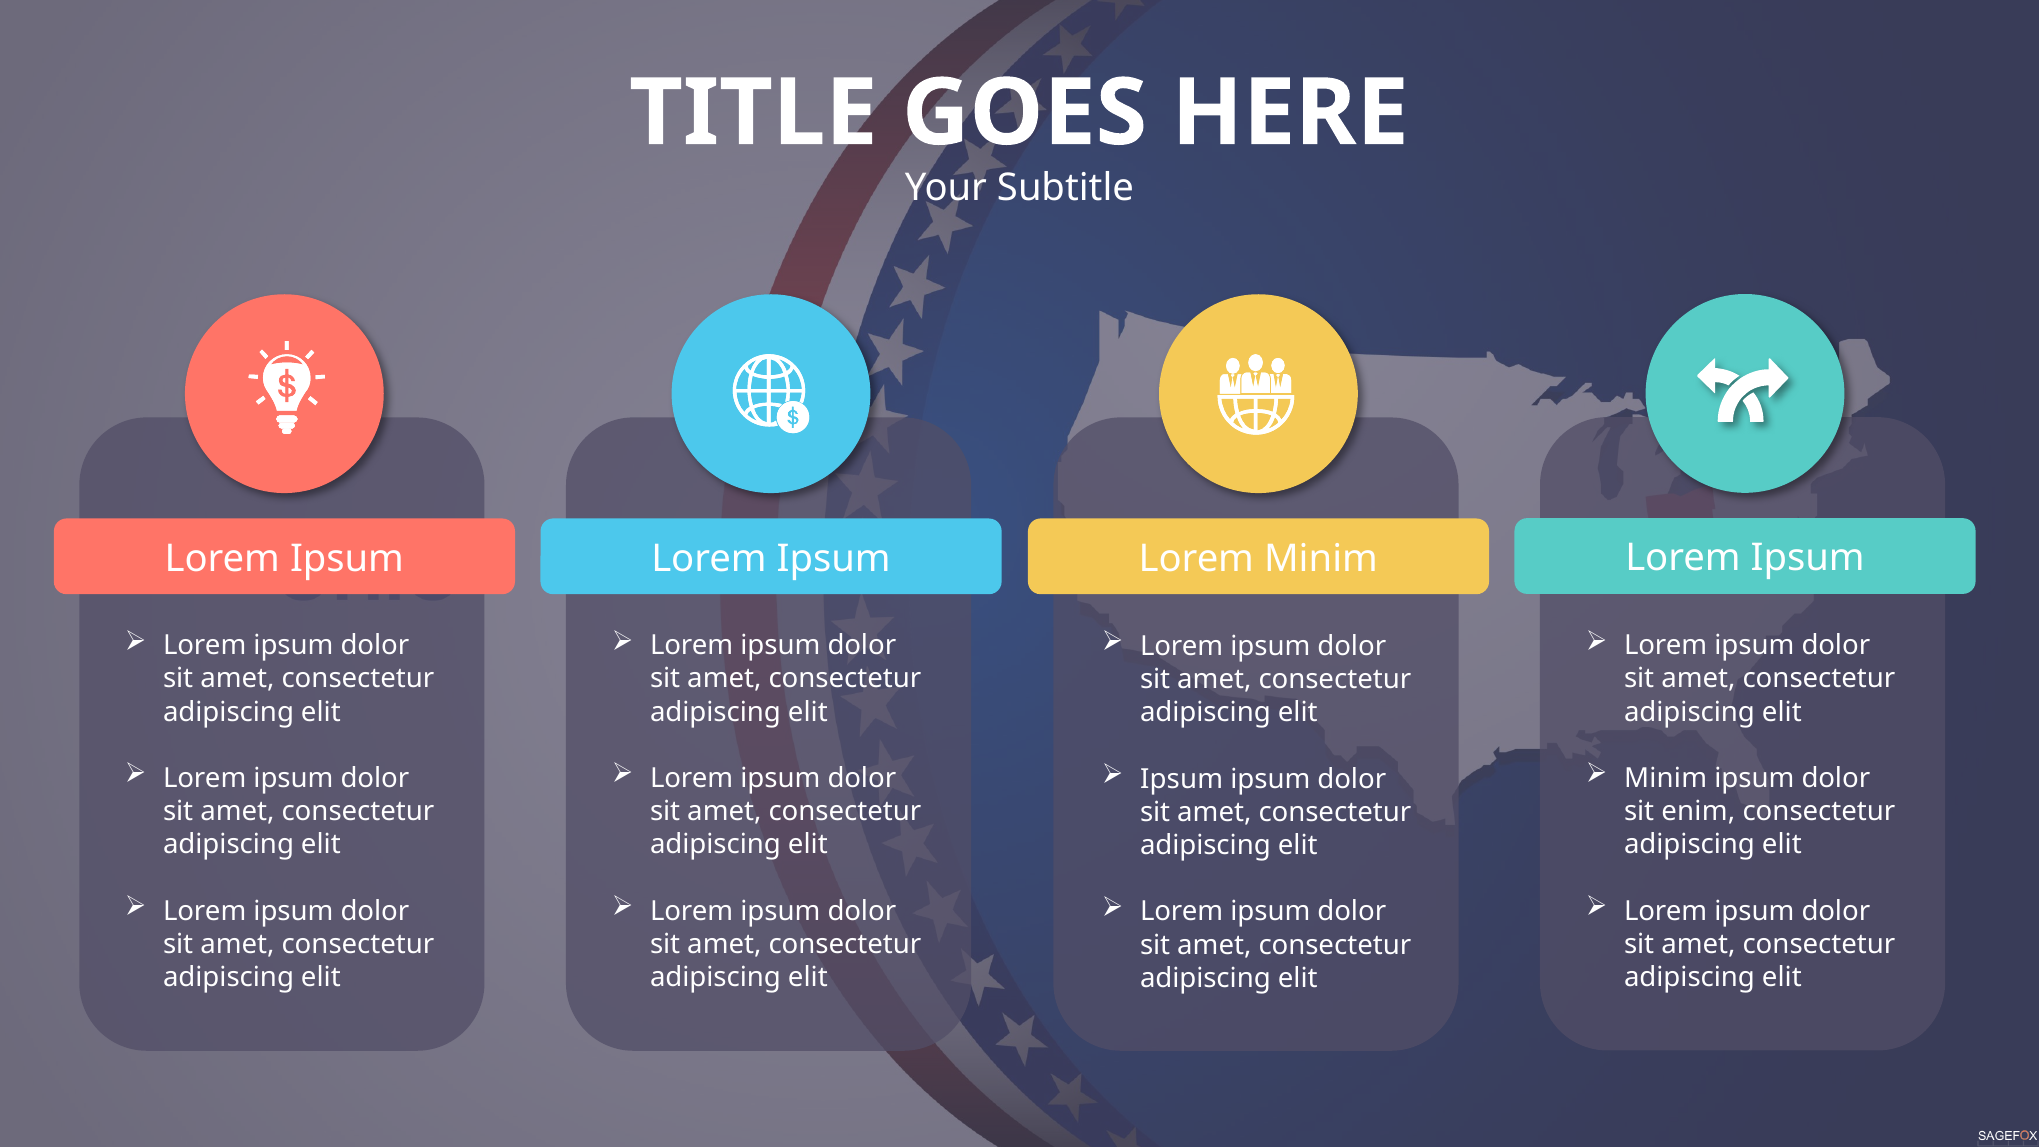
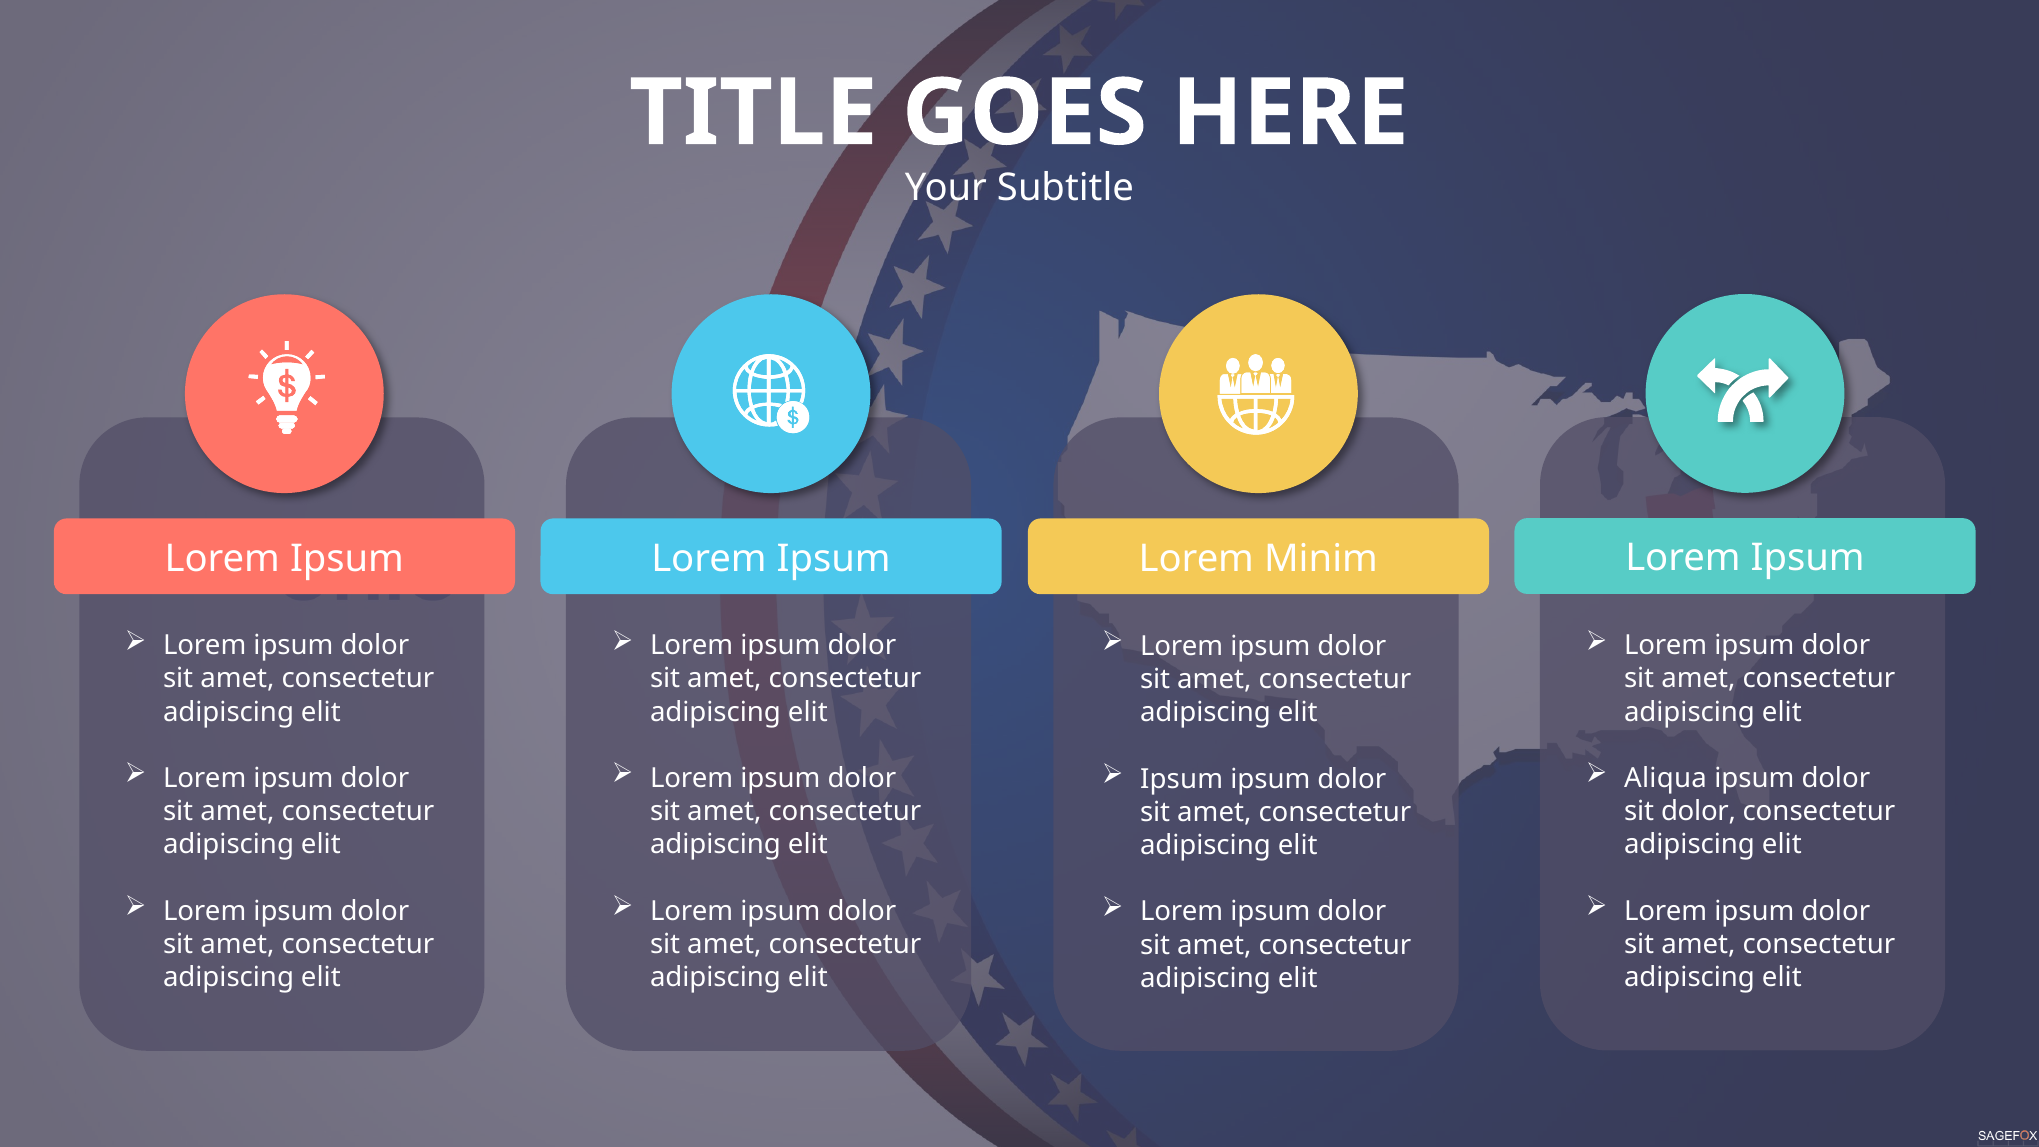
Minim at (1666, 778): Minim -> Aliqua
sit enim: enim -> dolor
